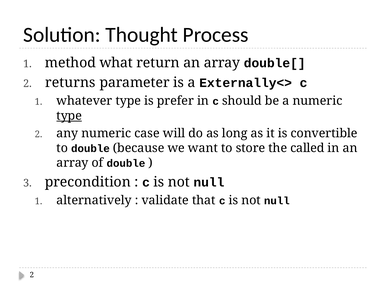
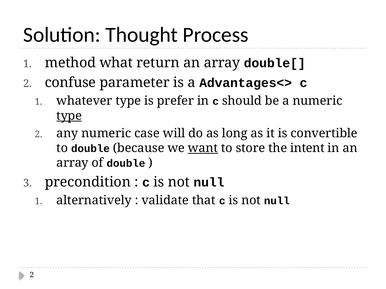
returns: returns -> confuse
Externally<>: Externally<> -> Advantages<>
want underline: none -> present
called: called -> intent
